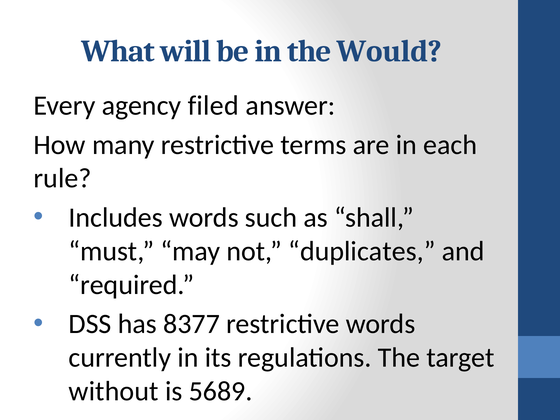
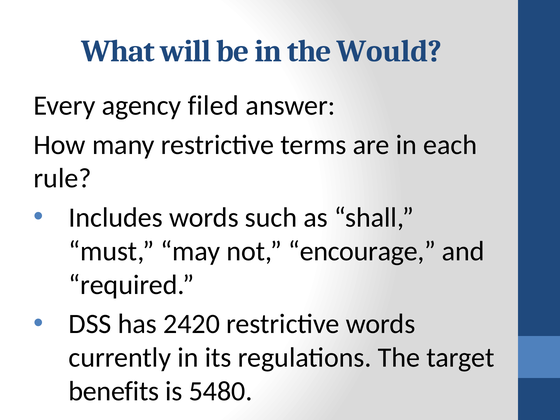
duplicates: duplicates -> encourage
8377: 8377 -> 2420
without: without -> benefits
5689: 5689 -> 5480
